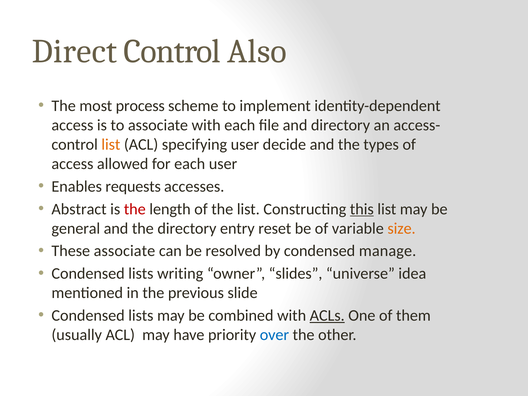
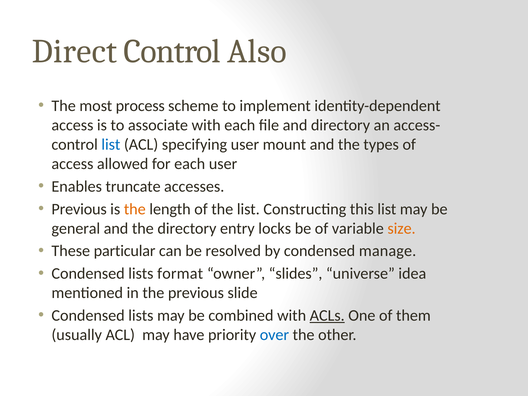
list at (111, 145) colour: orange -> blue
decide: decide -> mount
requests: requests -> truncate
Abstract at (79, 209): Abstract -> Previous
the at (135, 209) colour: red -> orange
this underline: present -> none
reset: reset -> locks
These associate: associate -> particular
writing: writing -> format
